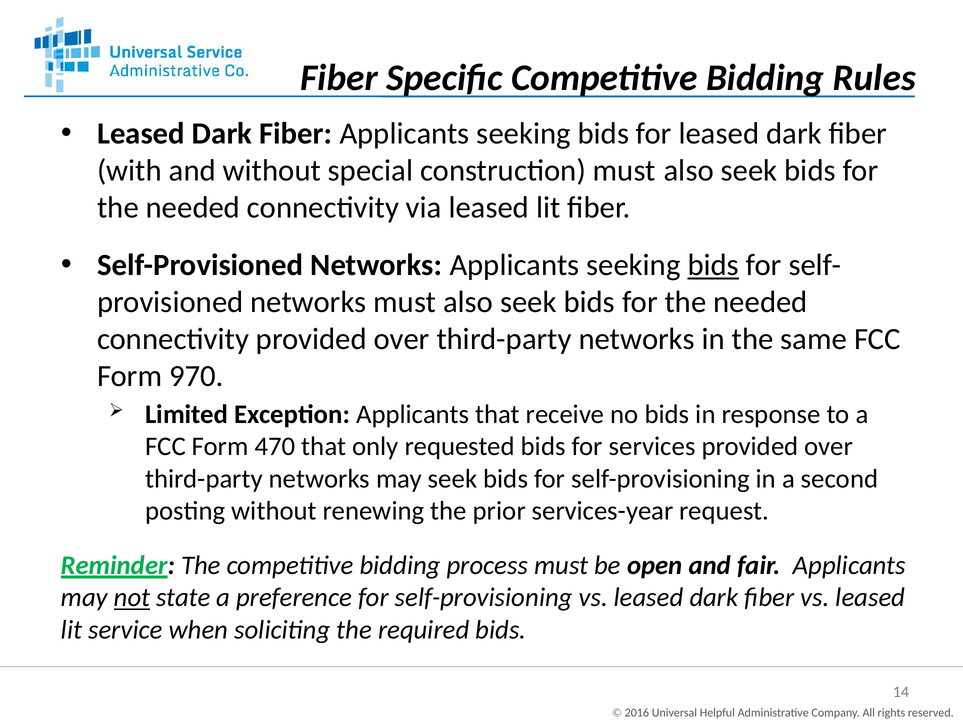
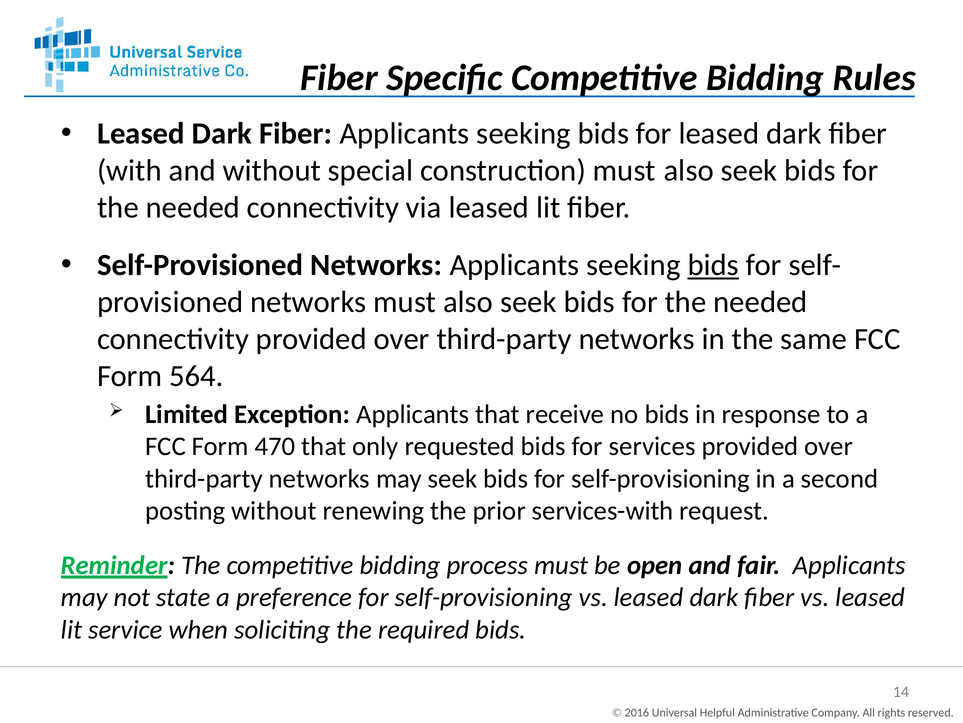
970: 970 -> 564
services-year: services-year -> services-with
not underline: present -> none
